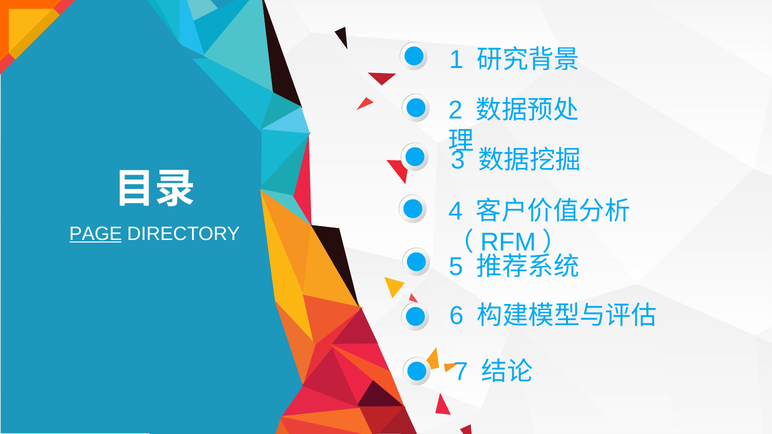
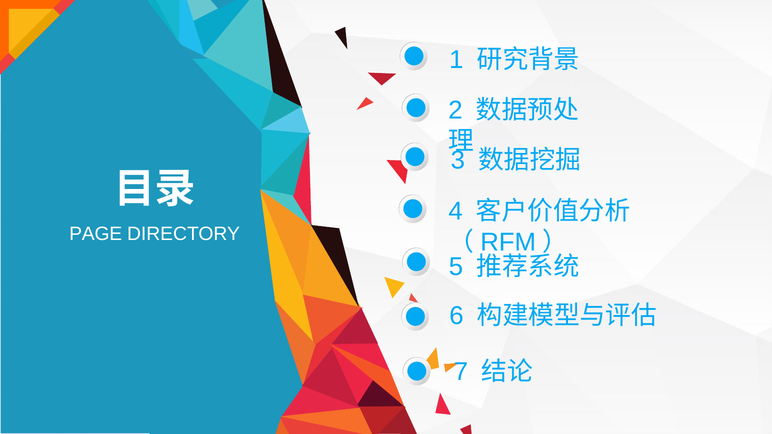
PAGE underline: present -> none
